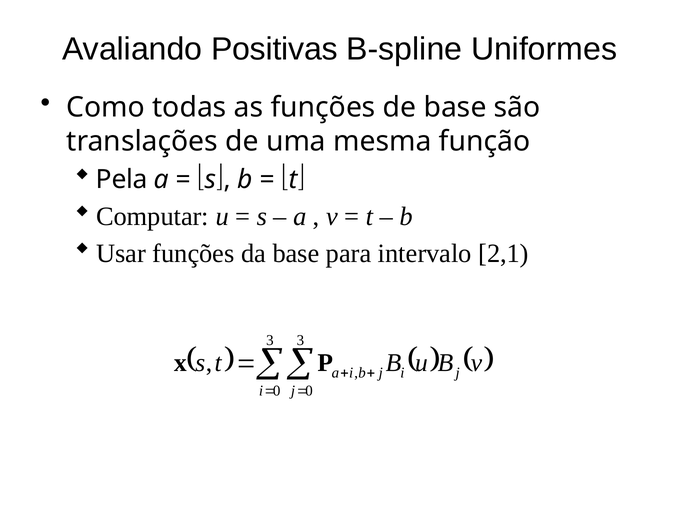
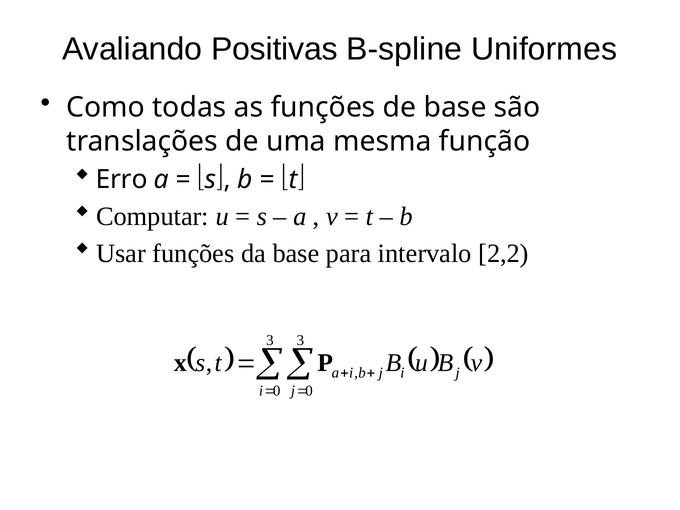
Pela: Pela -> Erro
2,1: 2,1 -> 2,2
